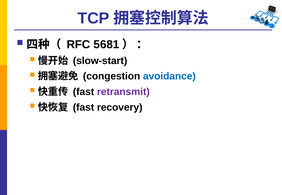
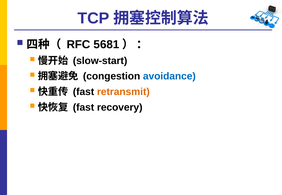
retransmit colour: purple -> orange
